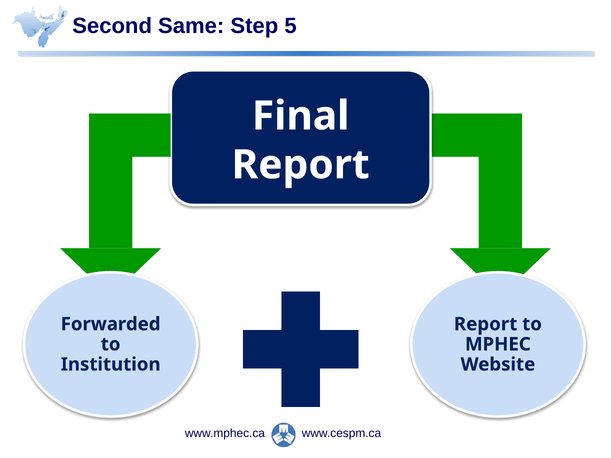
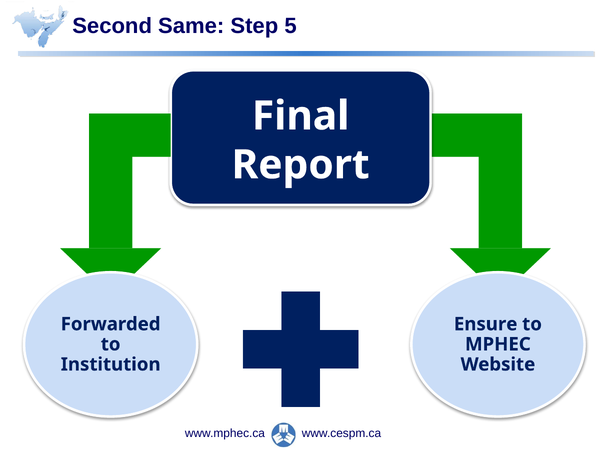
Report at (486, 324): Report -> Ensure
